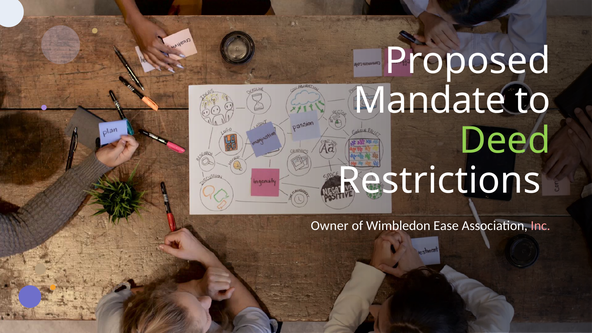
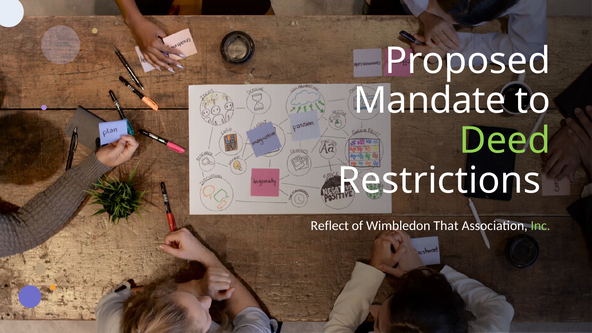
Owner: Owner -> Reflect
Ease: Ease -> That
Inc colour: pink -> light green
